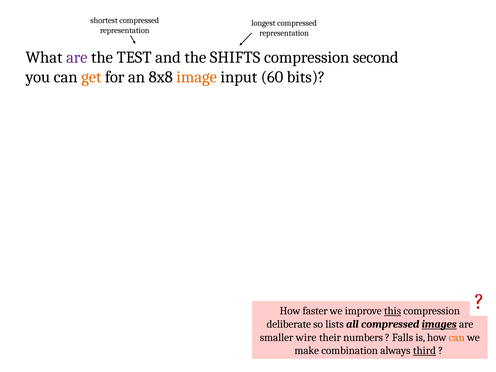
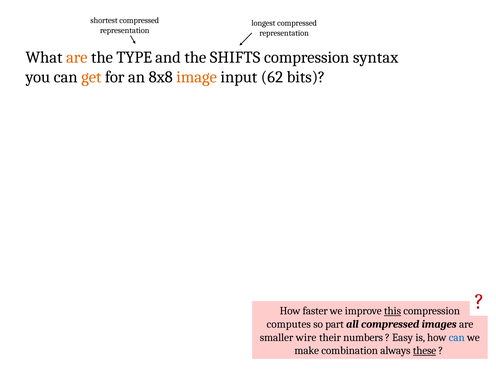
are at (77, 57) colour: purple -> orange
TEST: TEST -> TYPE
second: second -> syntax
60: 60 -> 62
deliberate: deliberate -> computes
lists: lists -> part
images underline: present -> none
Falls: Falls -> Easy
can at (457, 337) colour: orange -> blue
third: third -> these
